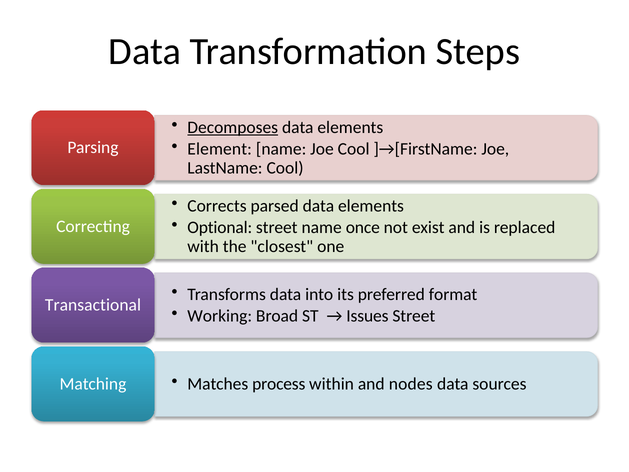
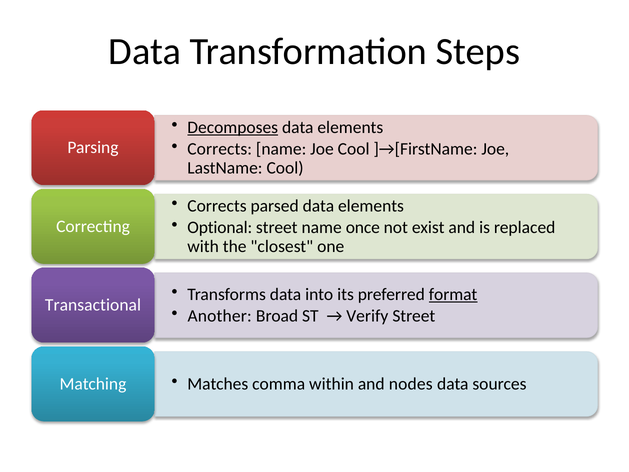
Element at (220, 149): Element -> Corrects
format underline: none -> present
Working: Working -> Another
Issues: Issues -> Verify
process: process -> comma
